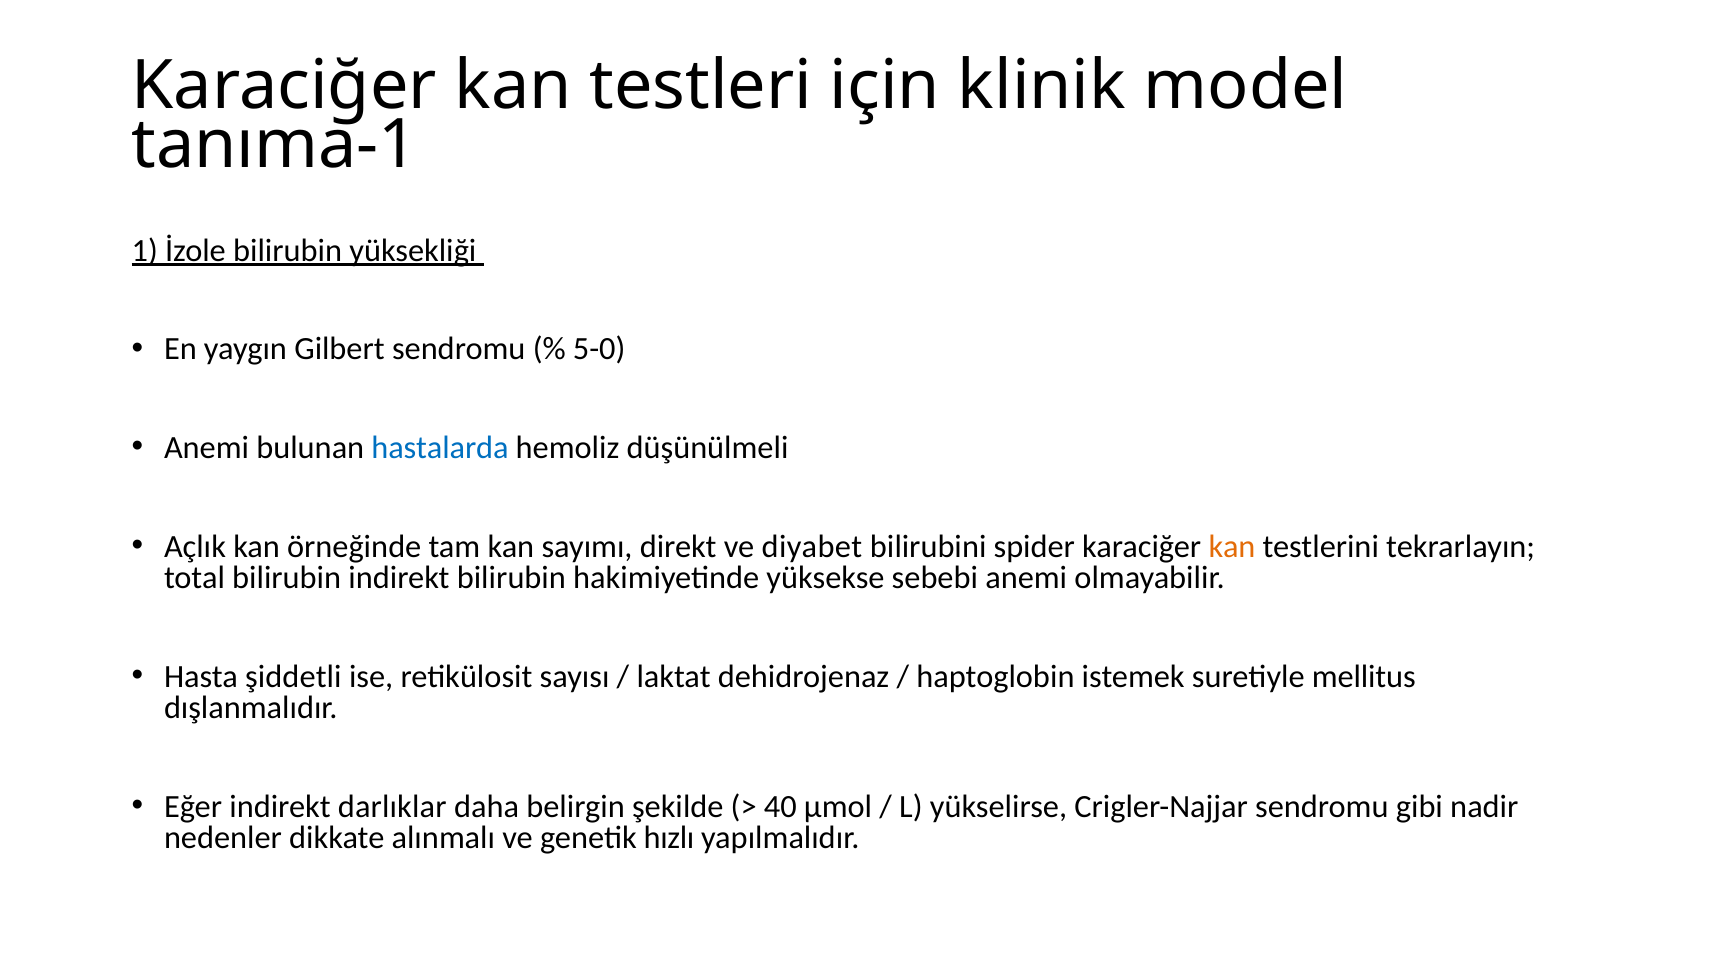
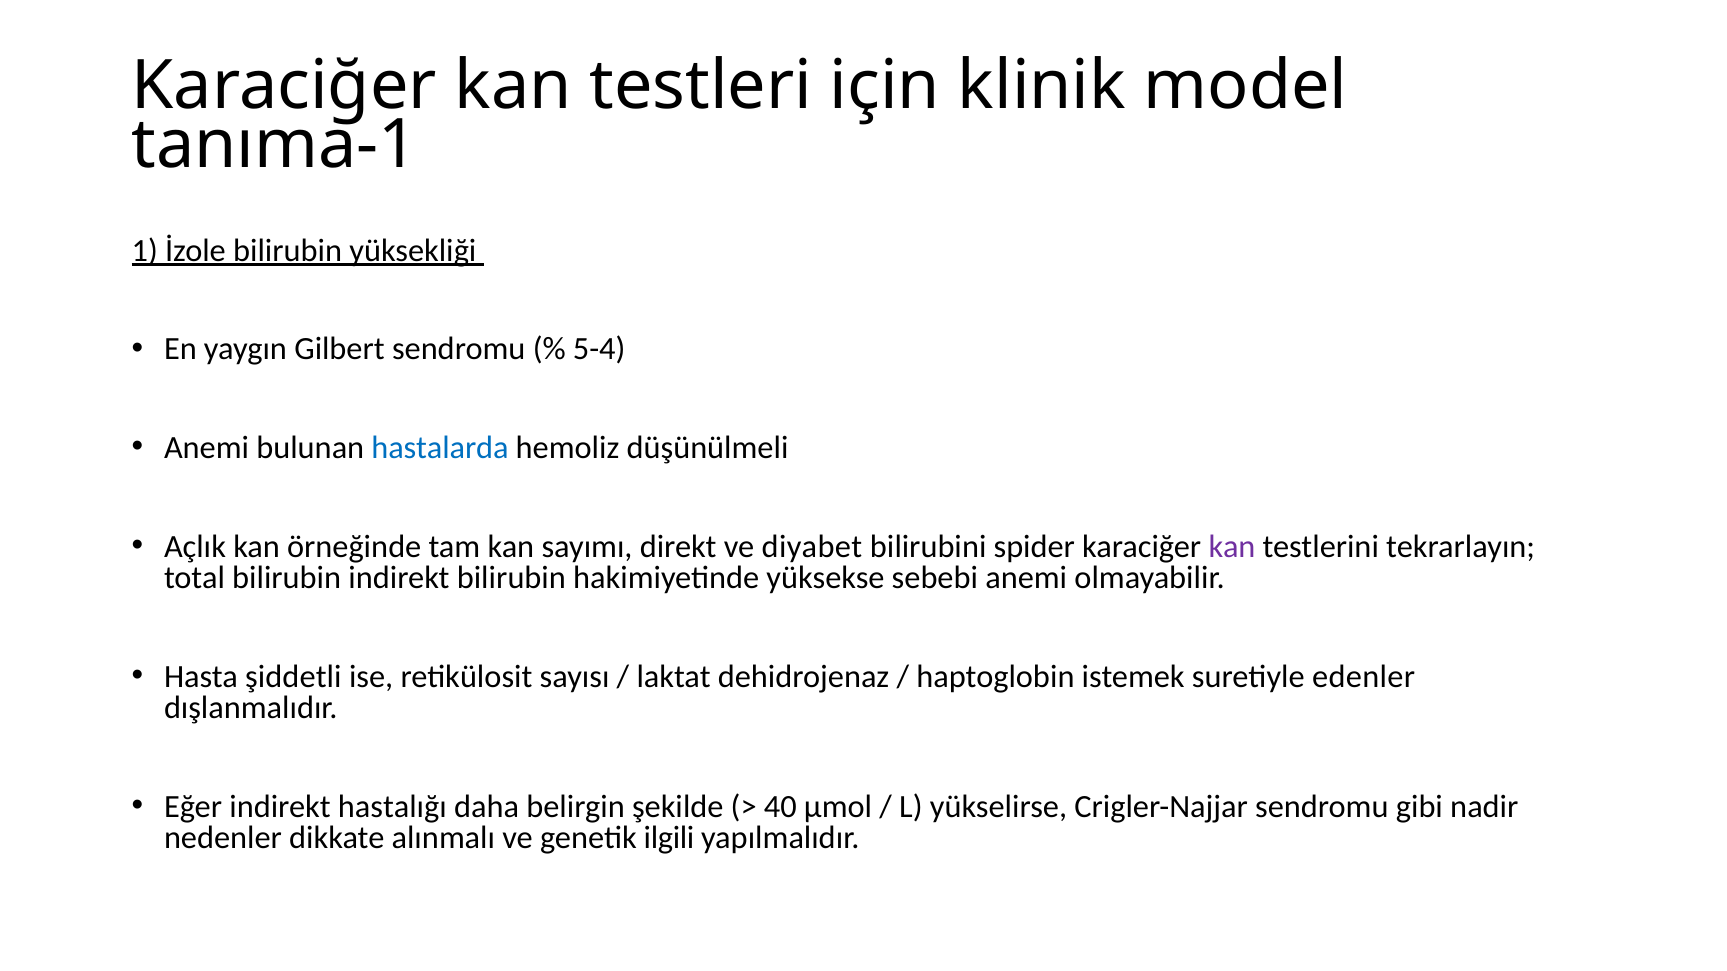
5-0: 5-0 -> 5-4
kan at (1232, 547) colour: orange -> purple
mellitus: mellitus -> edenler
darlıklar: darlıklar -> hastalığı
hızlı: hızlı -> ilgili
